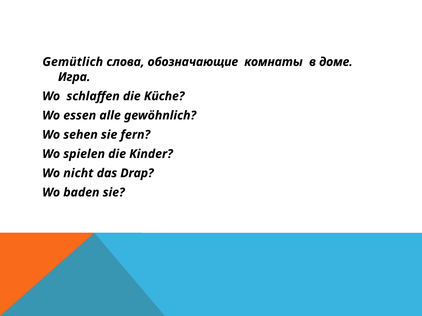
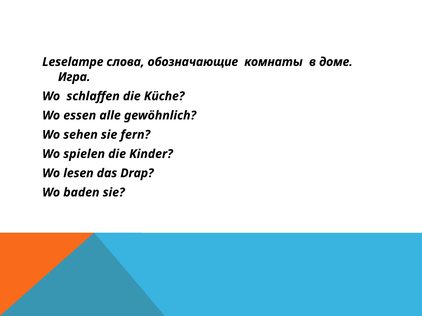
Gemütlich: Gemütlich -> Leselampe
nicht: nicht -> lesen
